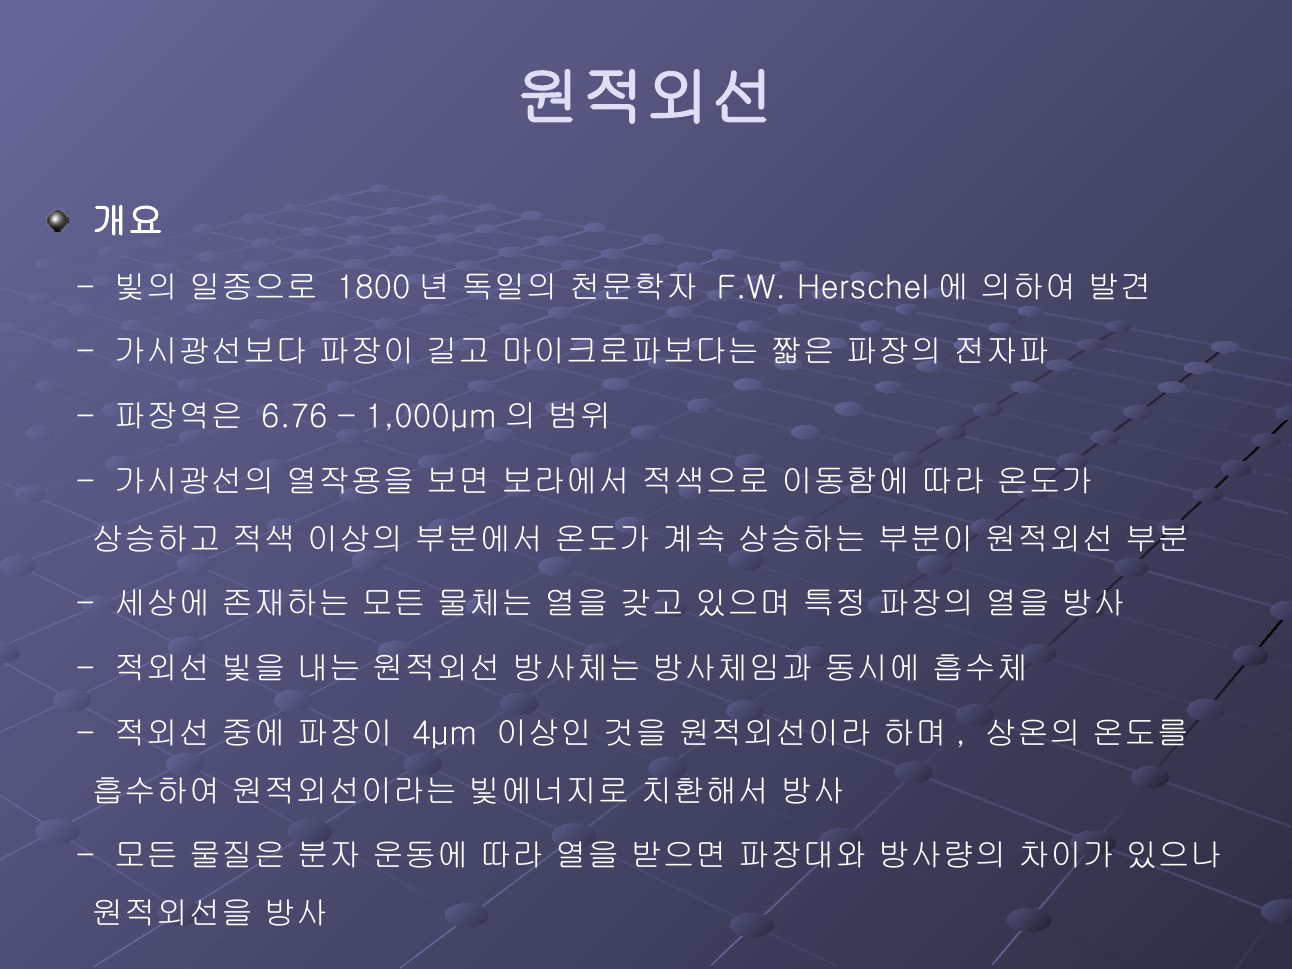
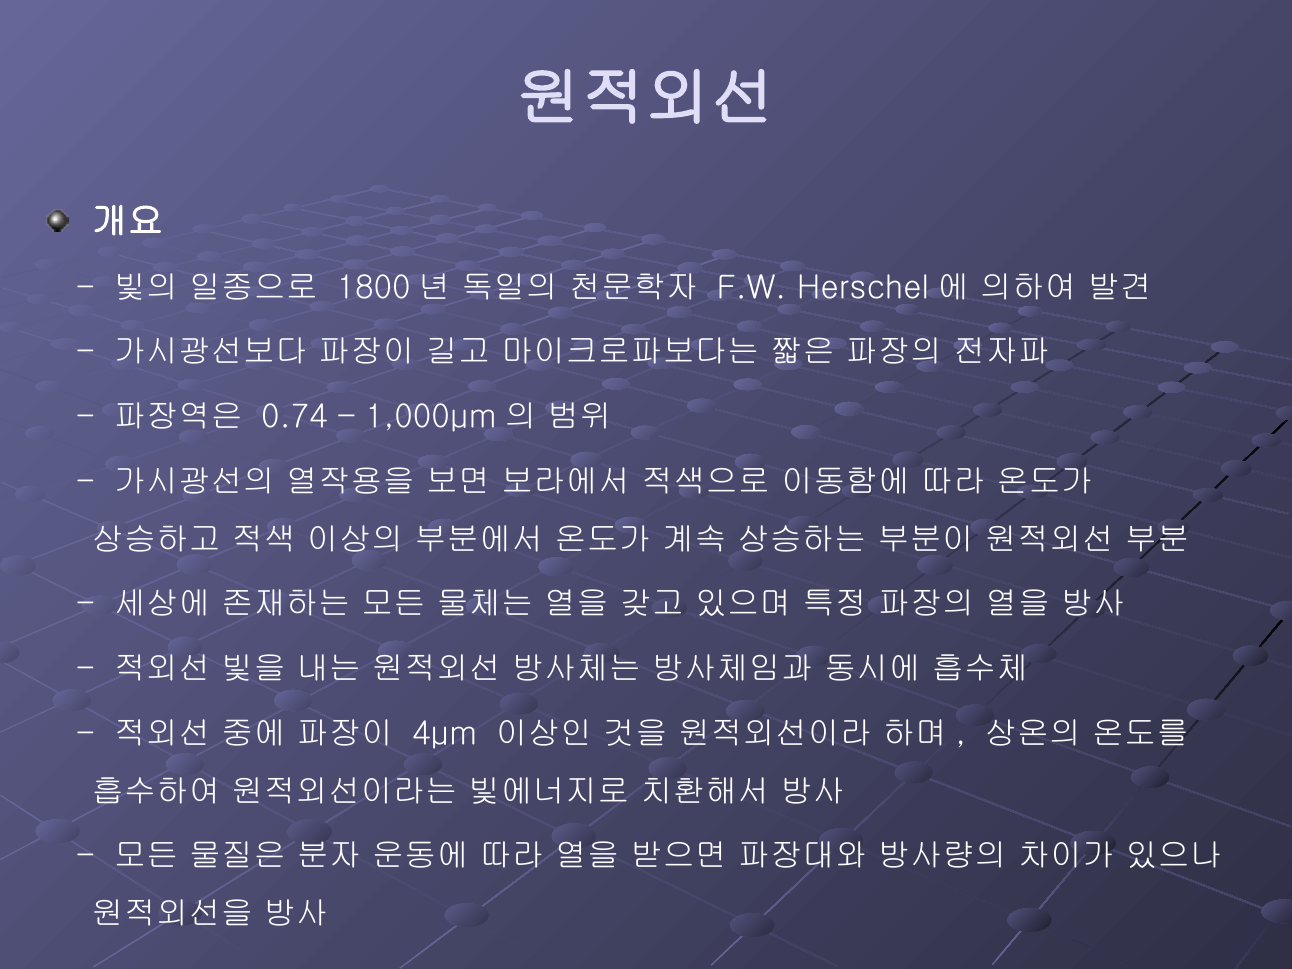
6.76: 6.76 -> 0.74
